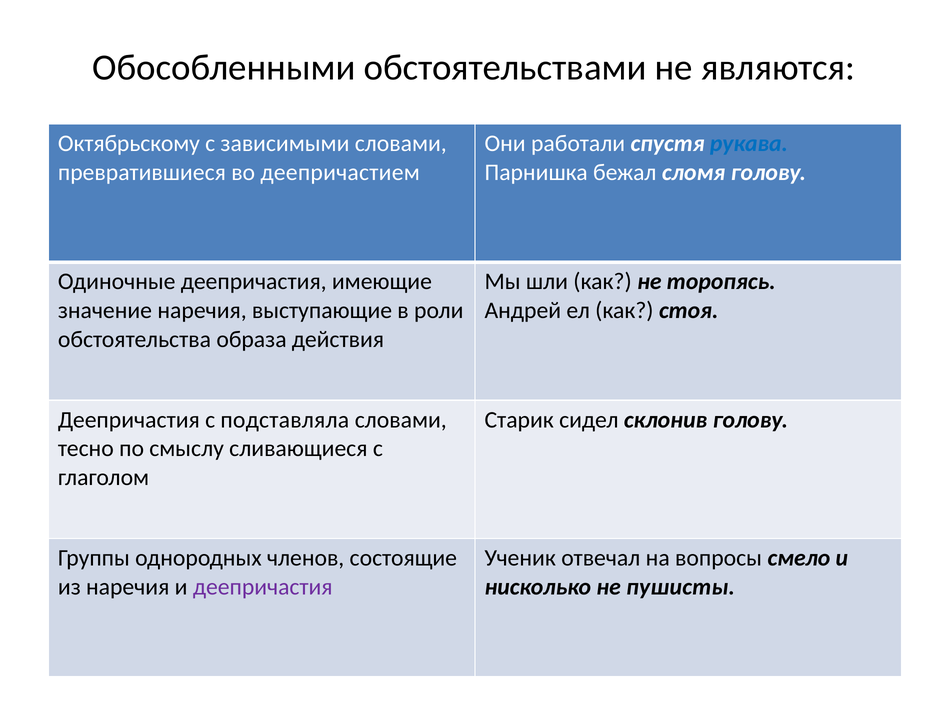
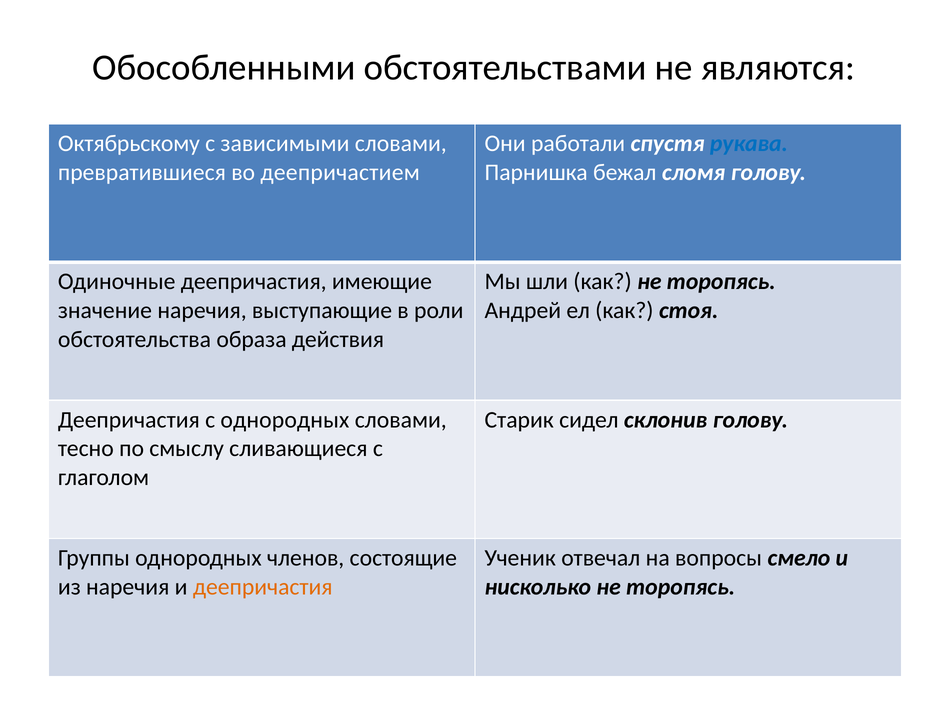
с подставляла: подставляла -> однородных
деепричастия at (263, 587) colour: purple -> orange
нисколько не пушисты: пушисты -> торопясь
